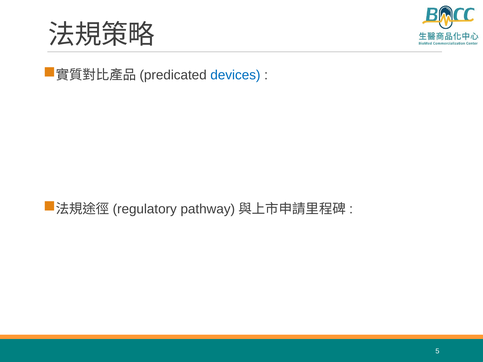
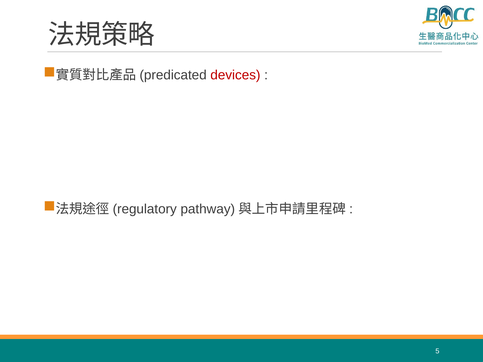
devices colour: blue -> red
